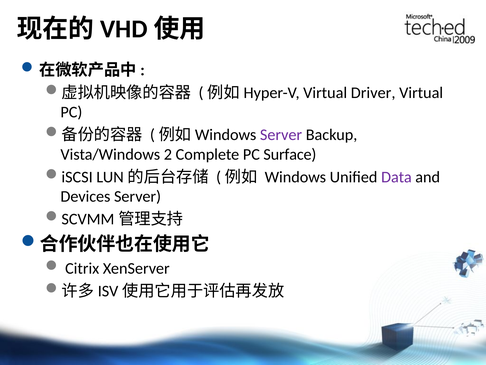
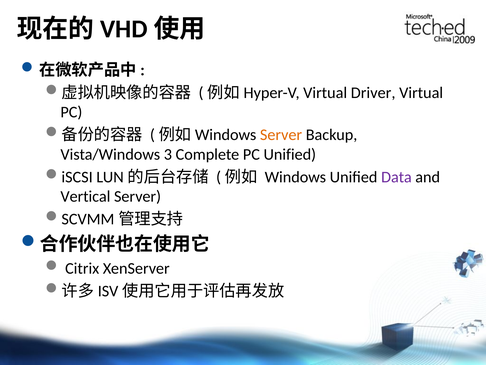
Server at (281, 135) colour: purple -> orange
2: 2 -> 3
PC Surface: Surface -> Unified
Devices: Devices -> Vertical
